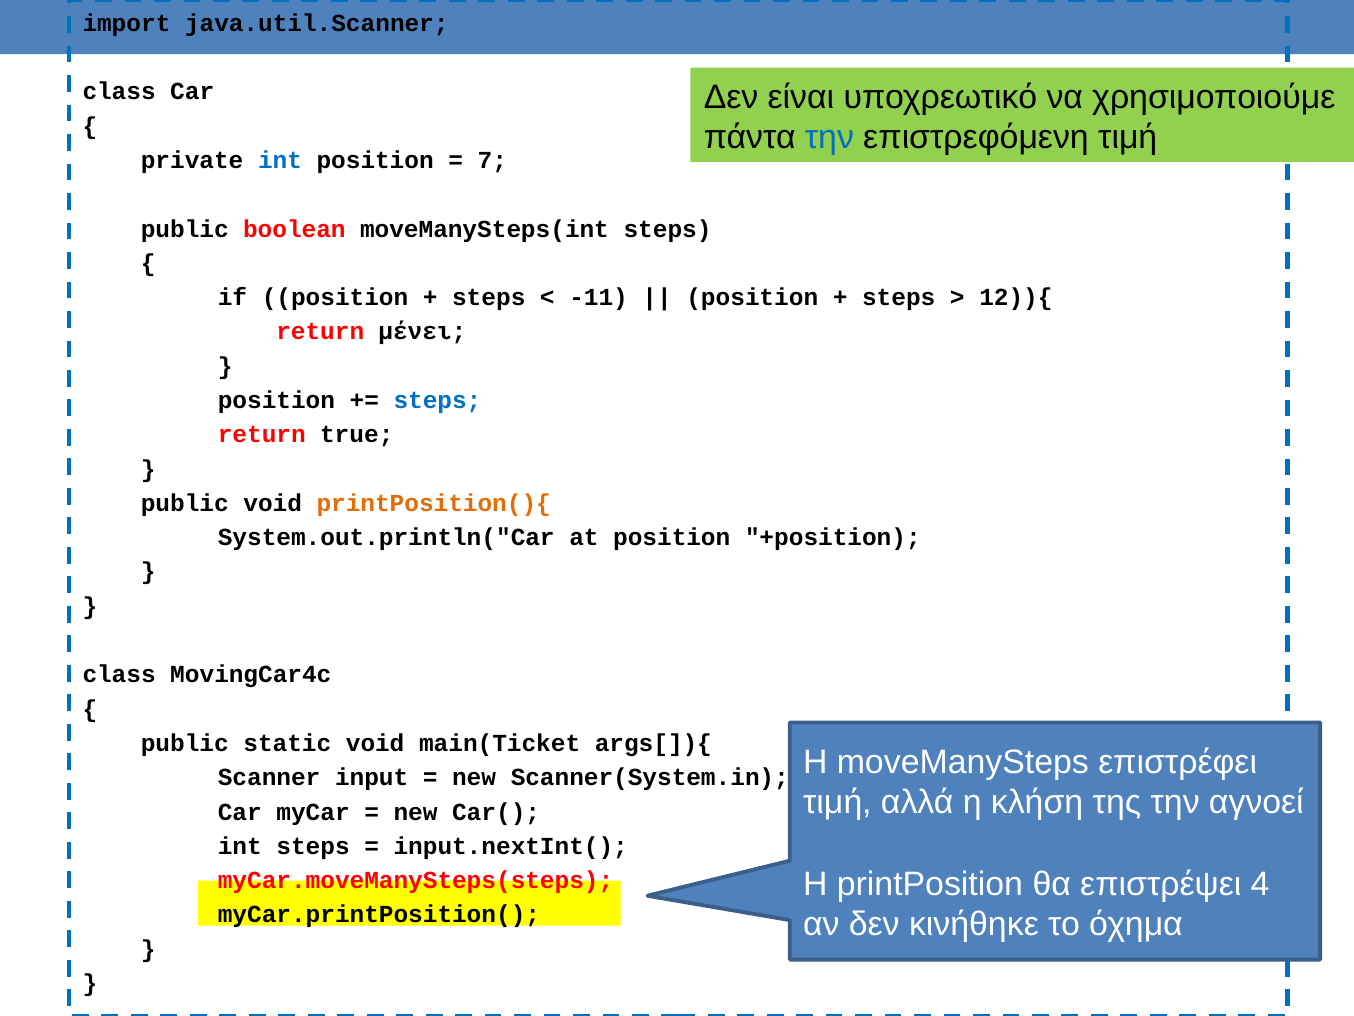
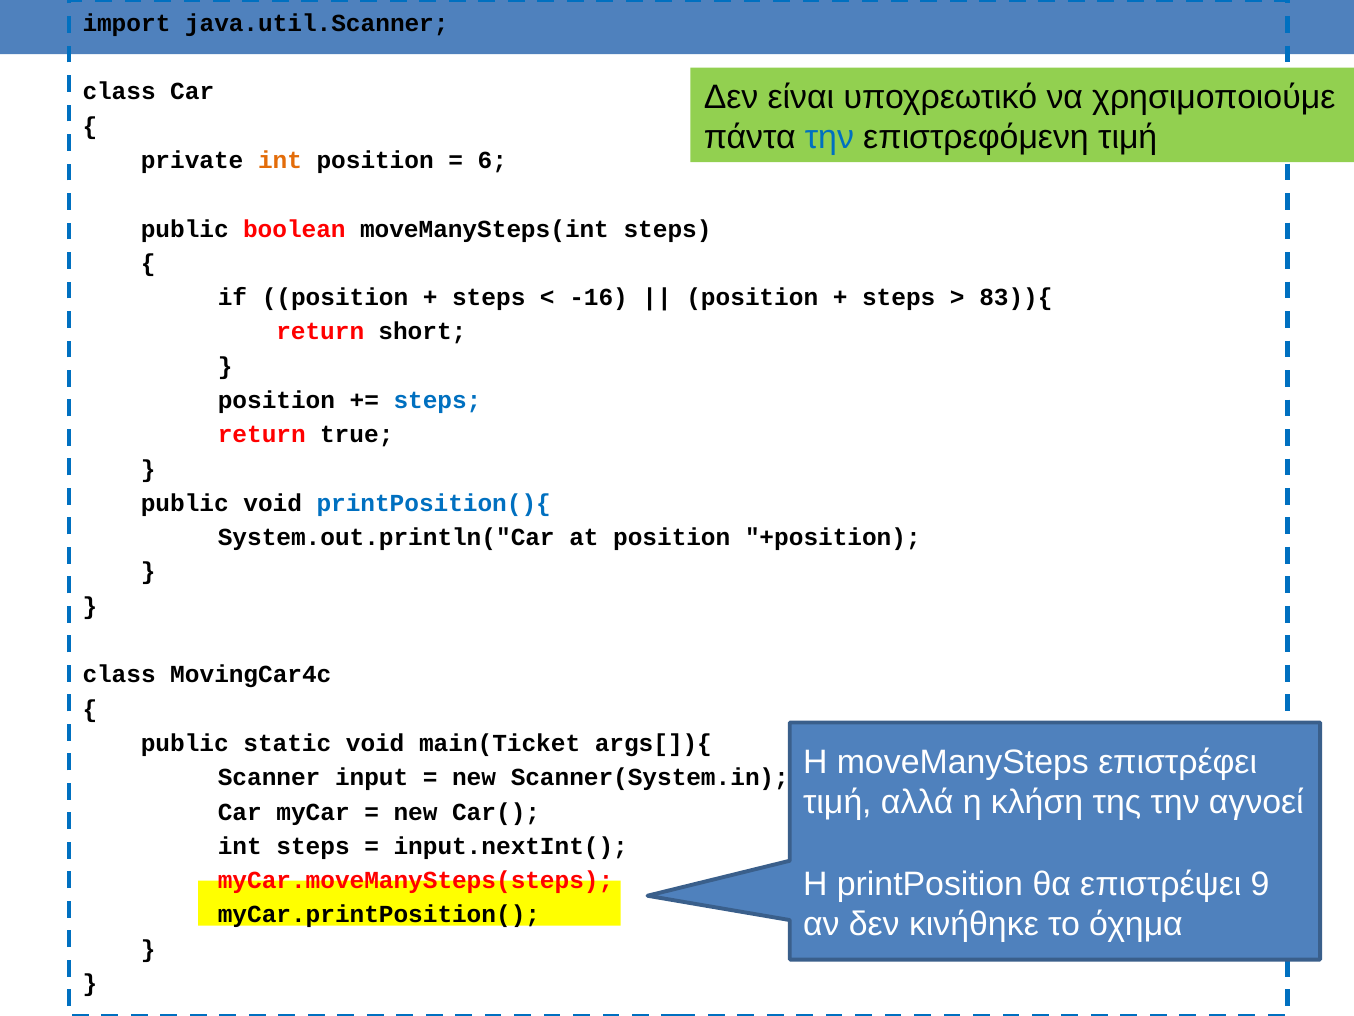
int at (280, 160) colour: blue -> orange
7: 7 -> 6
-11: -11 -> -16
12)){: 12)){ -> 83)){
μένει: μένει -> short
printPosition(){ colour: orange -> blue
4: 4 -> 9
